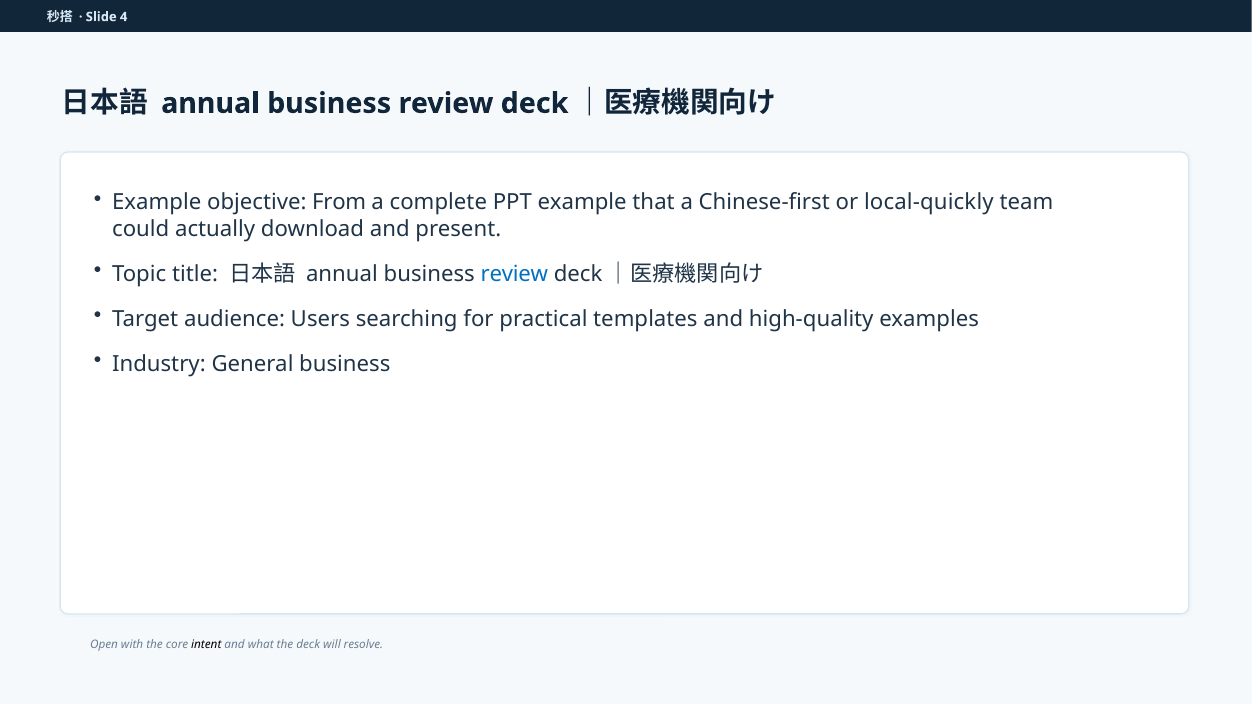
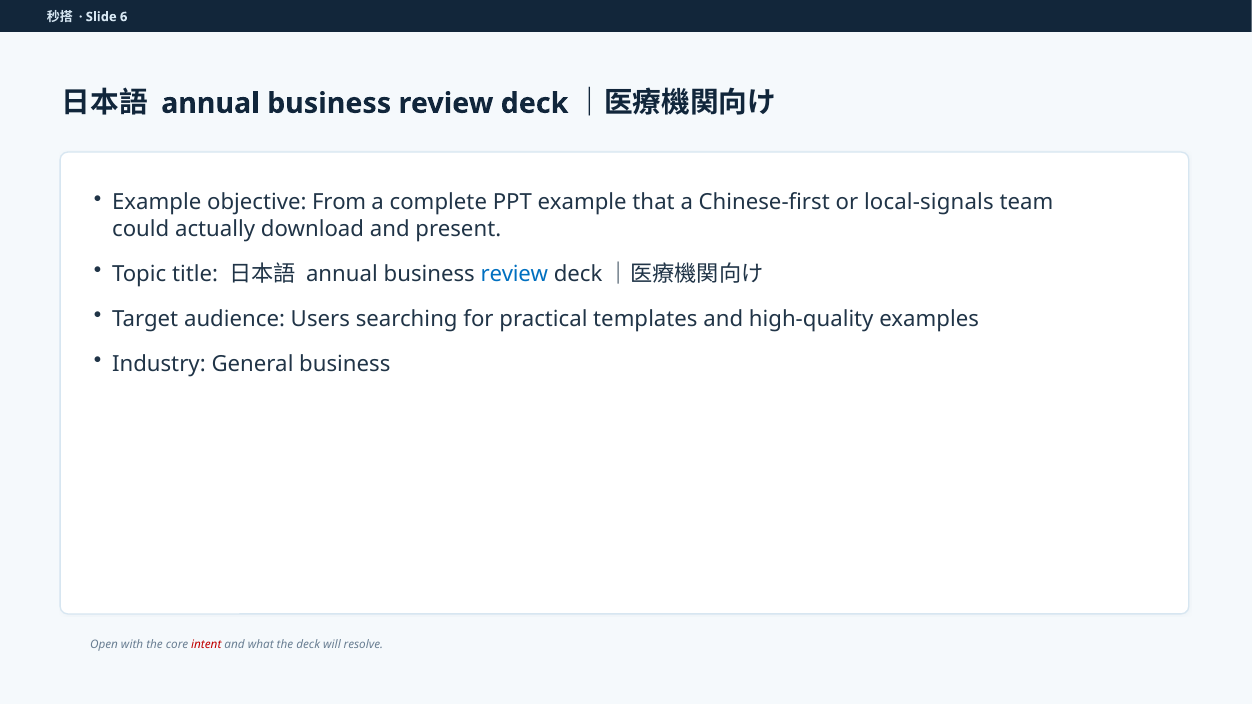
4: 4 -> 6
local-quickly: local-quickly -> local-signals
intent colour: black -> red
